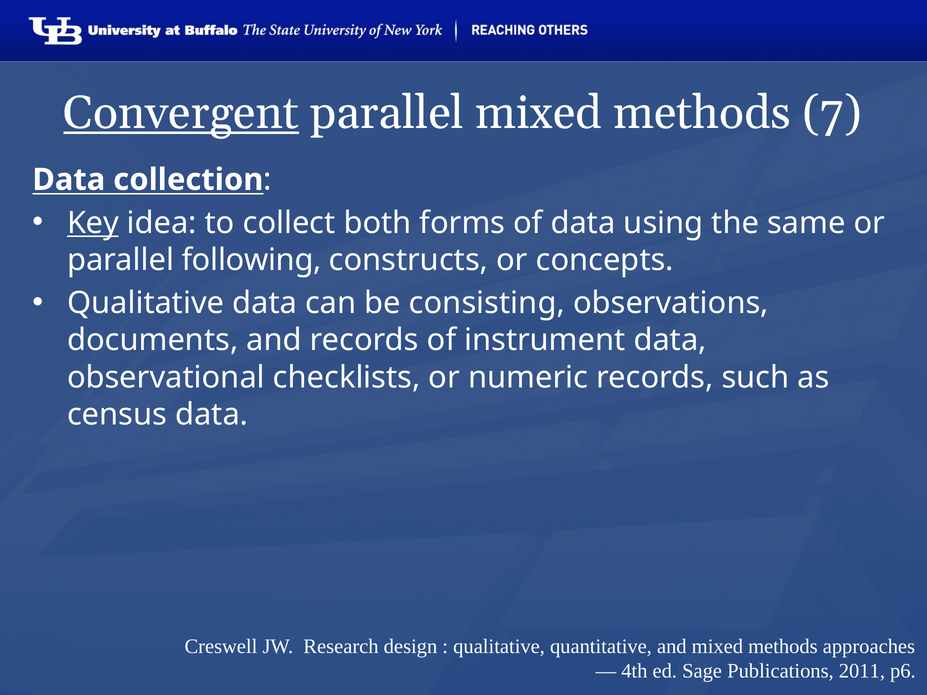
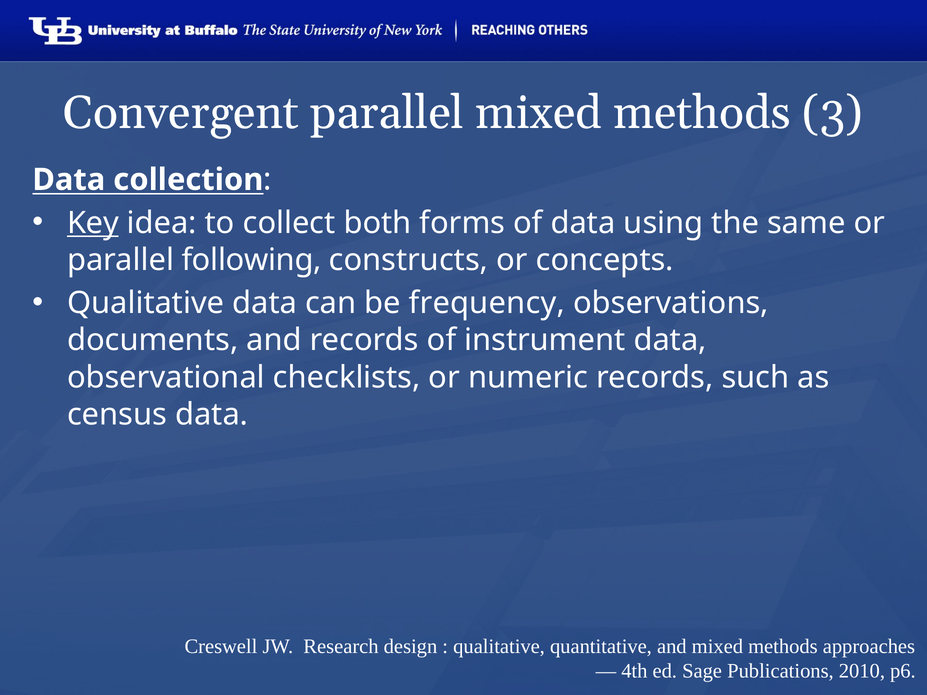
Convergent underline: present -> none
7: 7 -> 3
consisting: consisting -> frequency
2011: 2011 -> 2010
